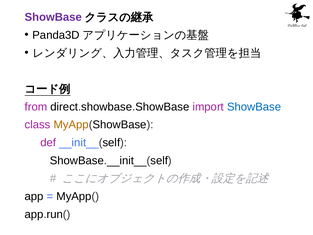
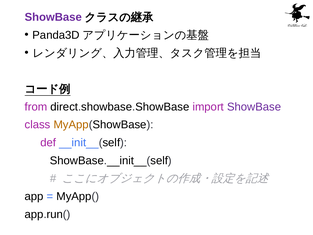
ShowBase at (254, 107) colour: blue -> purple
